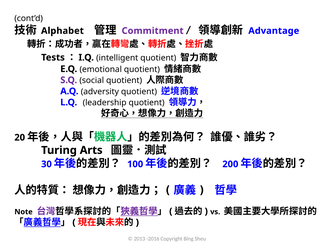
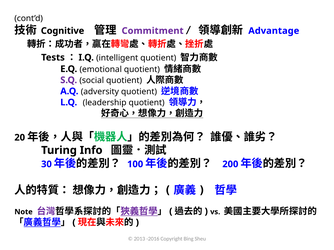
Alphabet: Alphabet -> Cognitive
Arts: Arts -> Info
